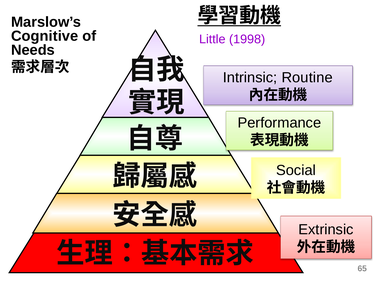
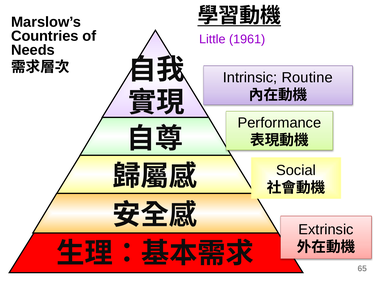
Cognitive: Cognitive -> Countries
1998: 1998 -> 1961
